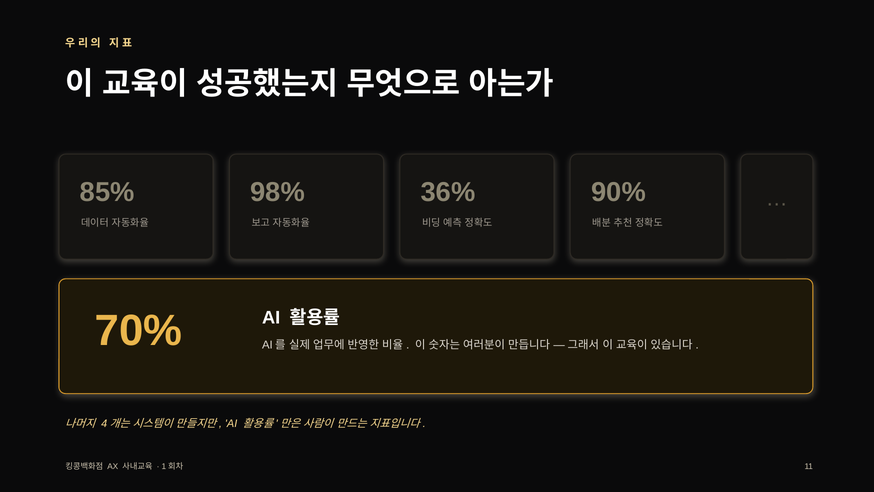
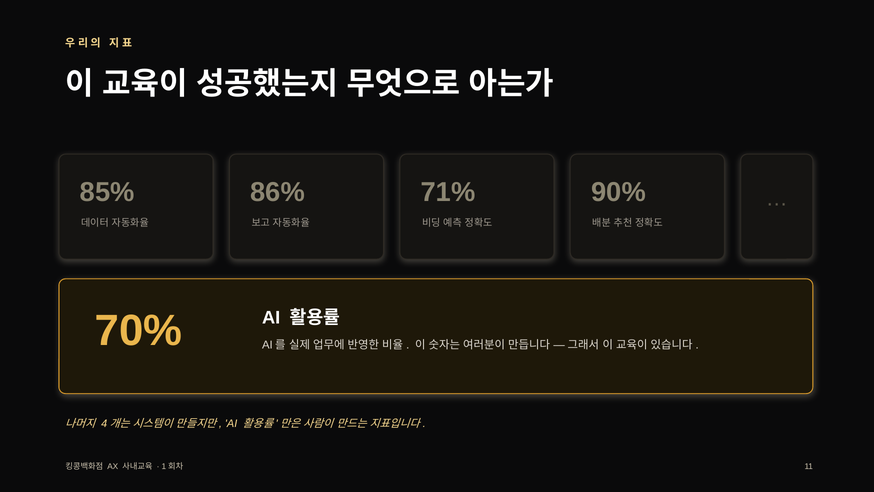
98%: 98% -> 86%
36%: 36% -> 71%
